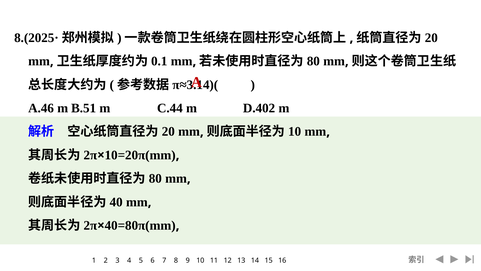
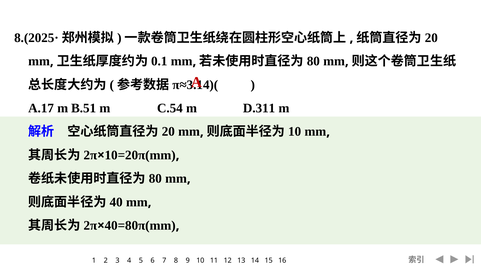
A.46: A.46 -> A.17
C.44: C.44 -> C.54
D.402: D.402 -> D.311
